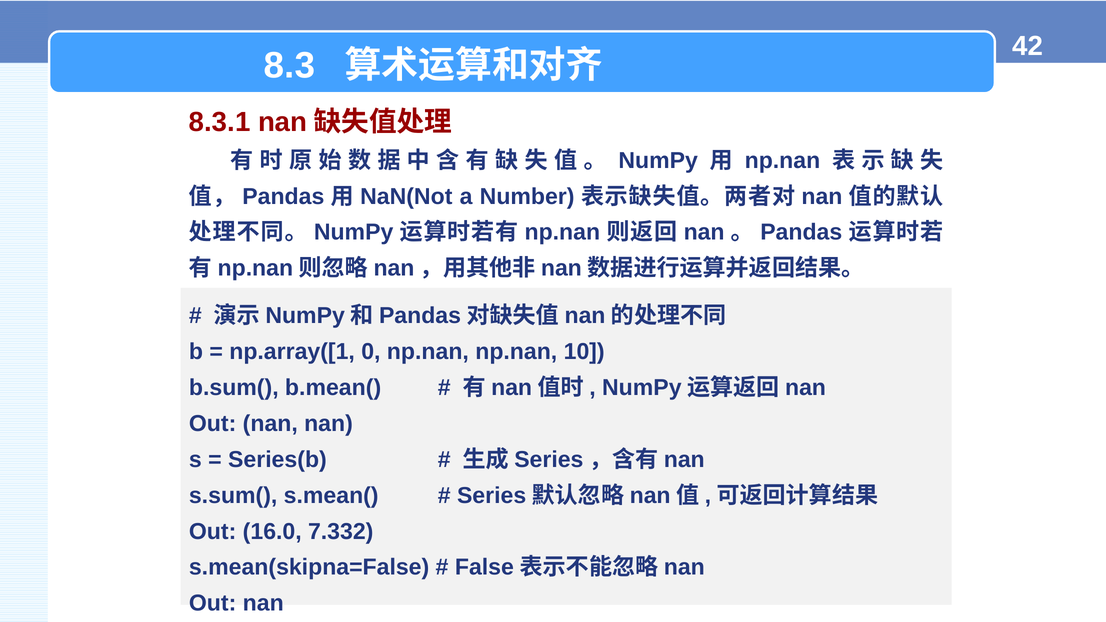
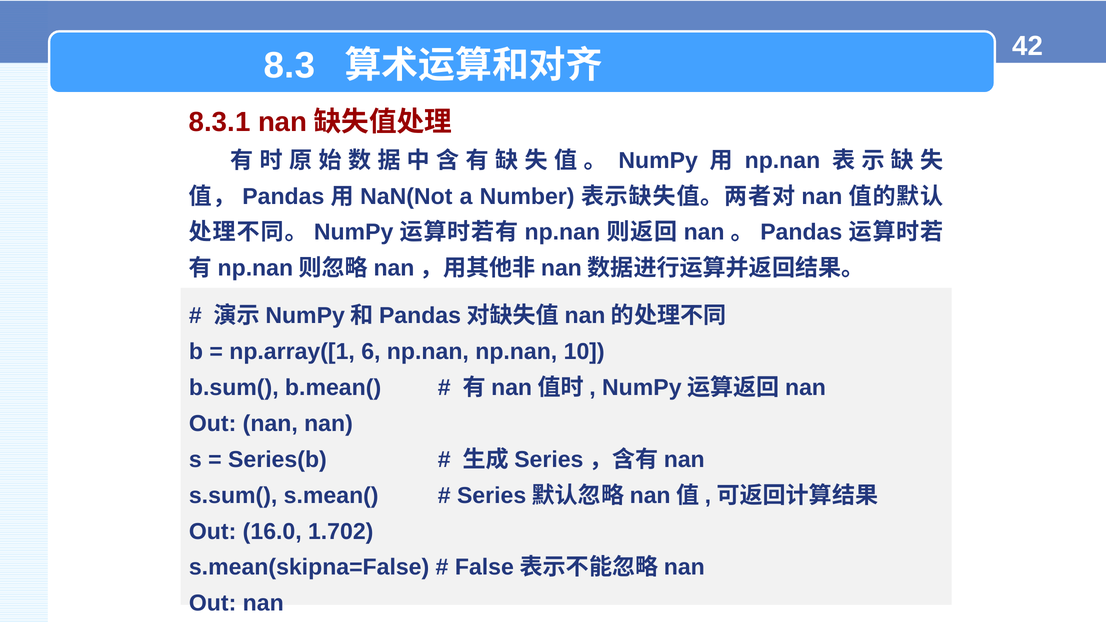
0: 0 -> 6
7.332: 7.332 -> 1.702
